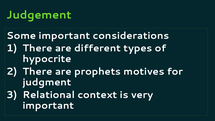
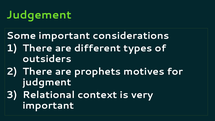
hypocrite: hypocrite -> outsiders
